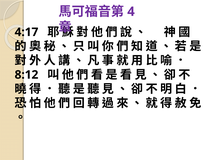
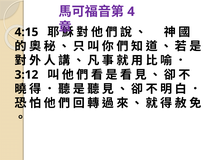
4:17: 4:17 -> 4:15
8:12: 8:12 -> 3:12
